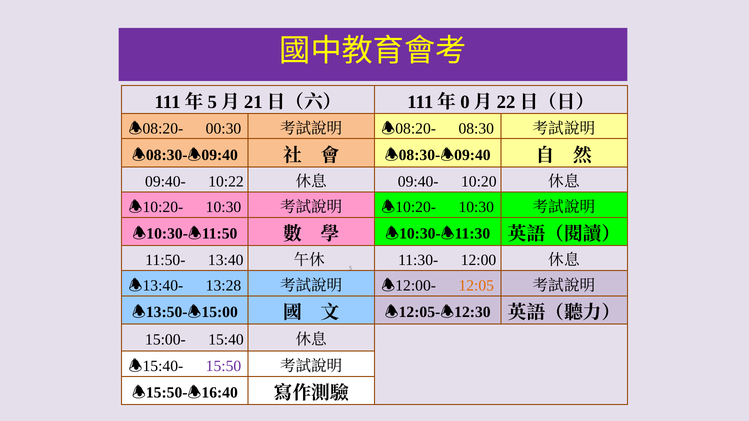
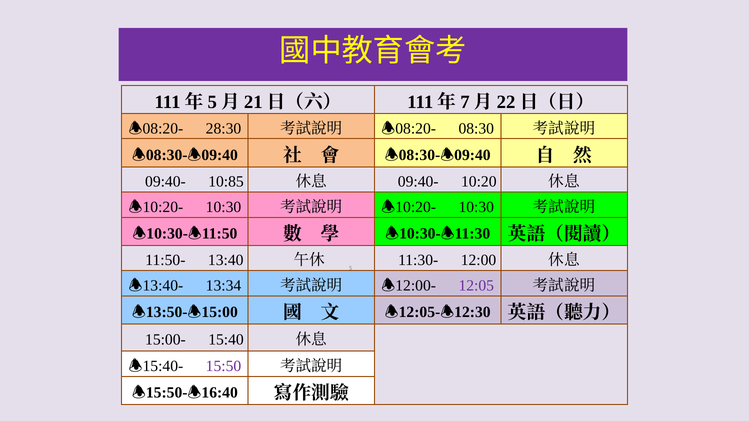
0: 0 -> 7
00:30: 00:30 -> 28:30
10:22: 10:22 -> 10:85
13:28: 13:28 -> 13:34
12:05 colour: orange -> purple
